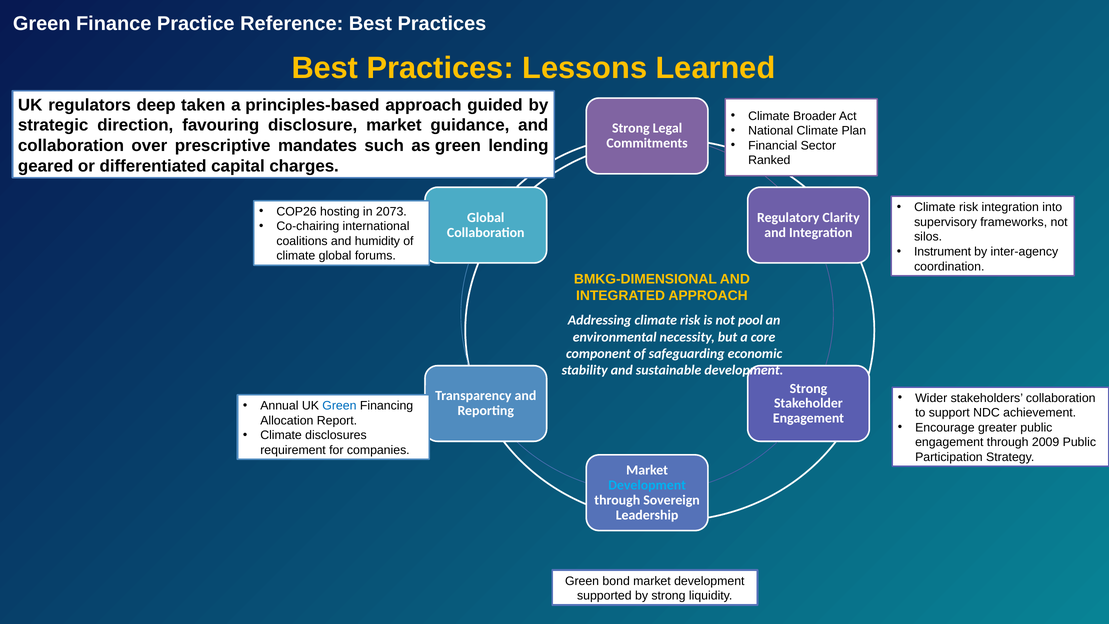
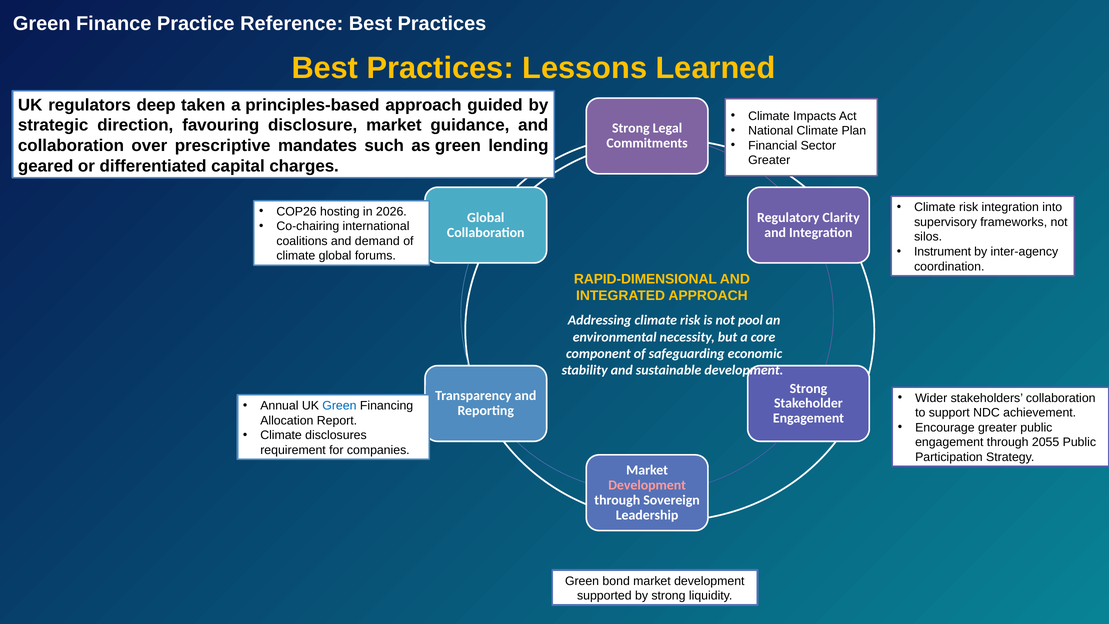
Broader: Broader -> Impacts
Ranked at (769, 160): Ranked -> Greater
2073: 2073 -> 2026
humidity: humidity -> demand
BMKG-DIMENSIONAL: BMKG-DIMENSIONAL -> RAPID-DIMENSIONAL
2009: 2009 -> 2055
Development at (647, 485) colour: light blue -> pink
